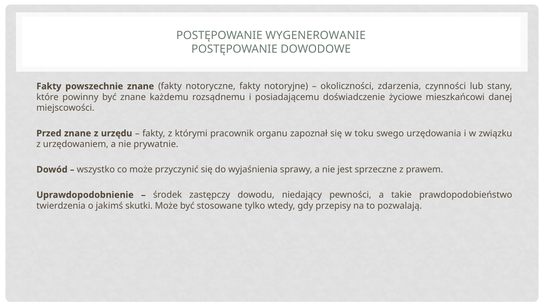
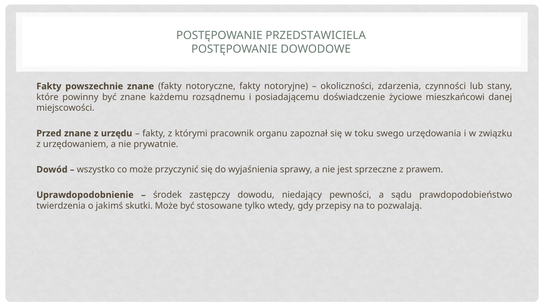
WYGENEROWANIE: WYGENEROWANIE -> PRZEDSTAWICIELA
takie: takie -> sądu
